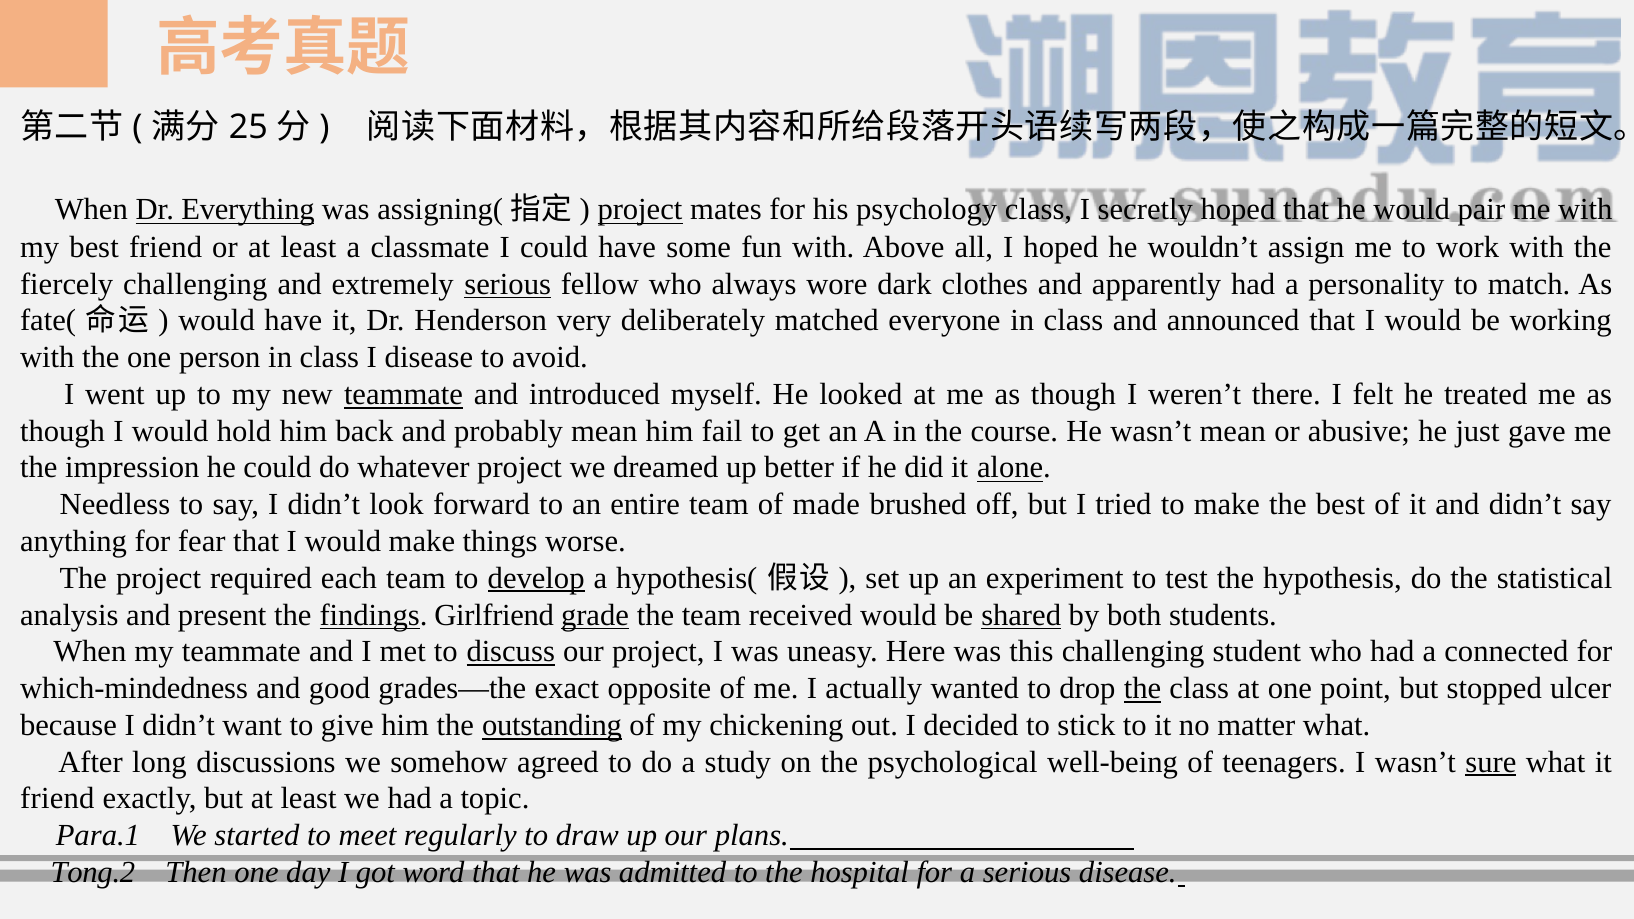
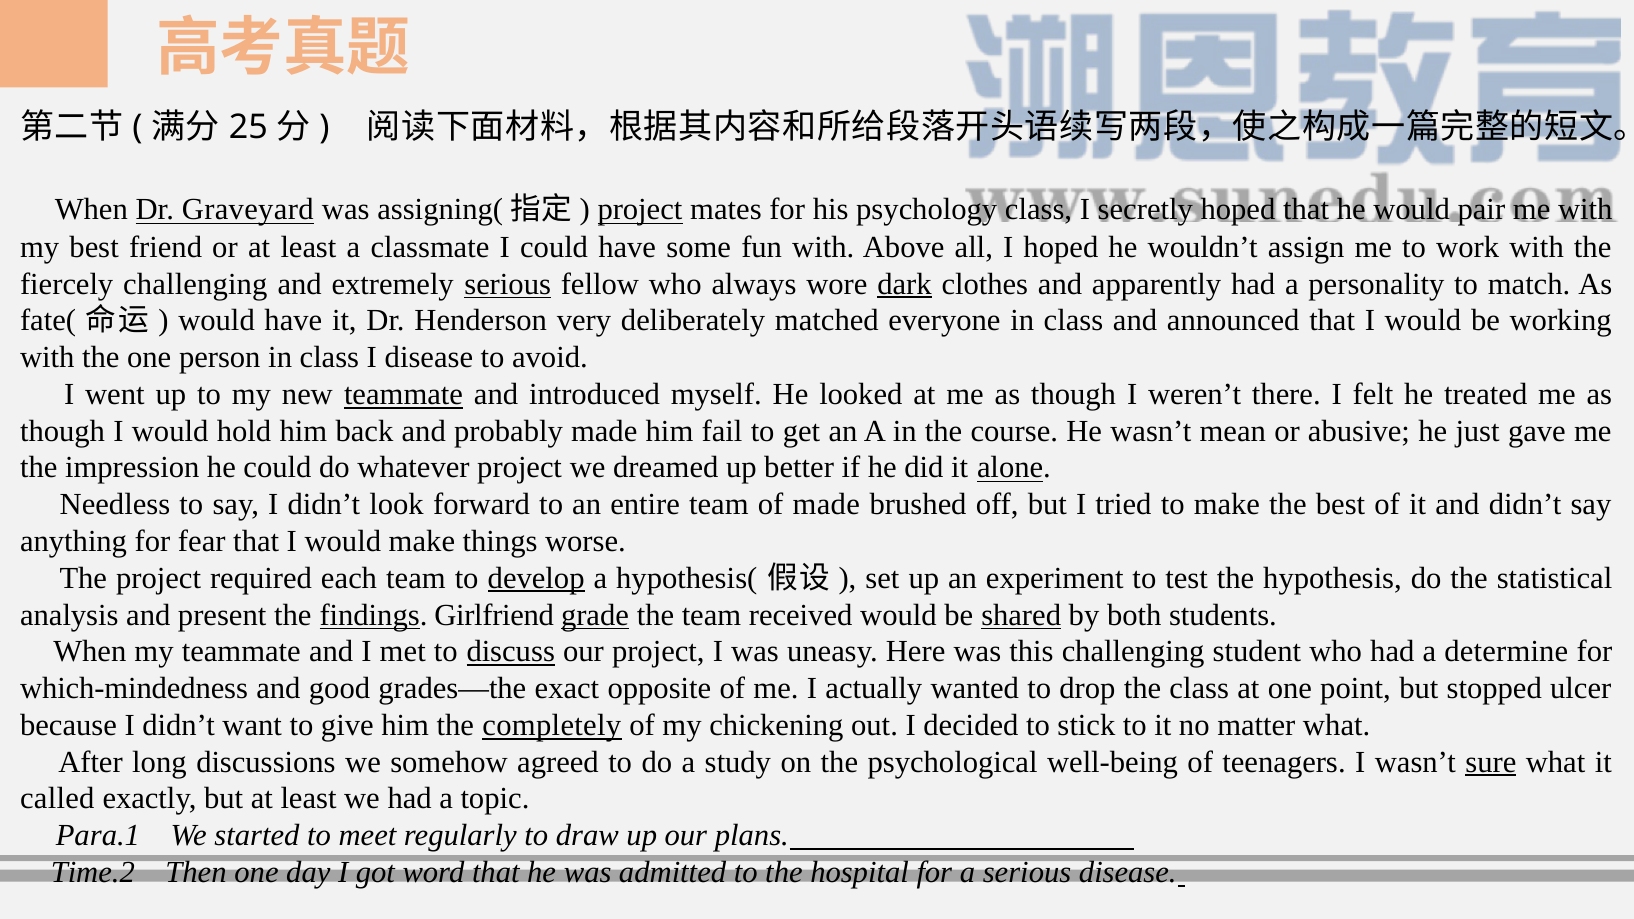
Everything: Everything -> Graveyard
dark underline: none -> present
probably mean: mean -> made
connected: connected -> determine
the at (1143, 689) underline: present -> none
outstanding: outstanding -> completely
friend at (57, 799): friend -> called
Tong.2: Tong.2 -> Time.2
